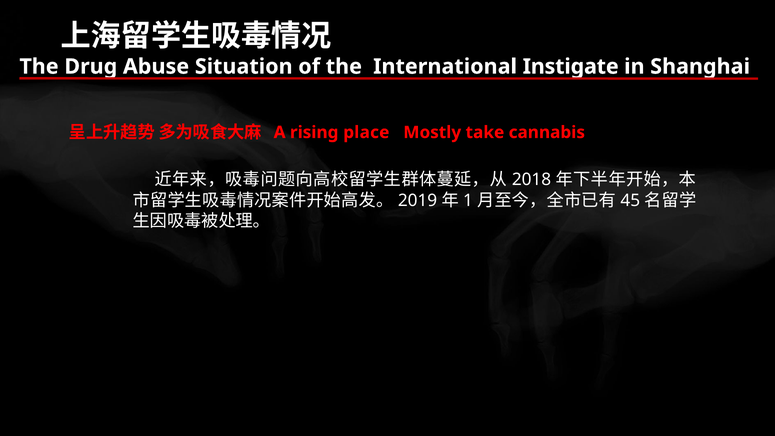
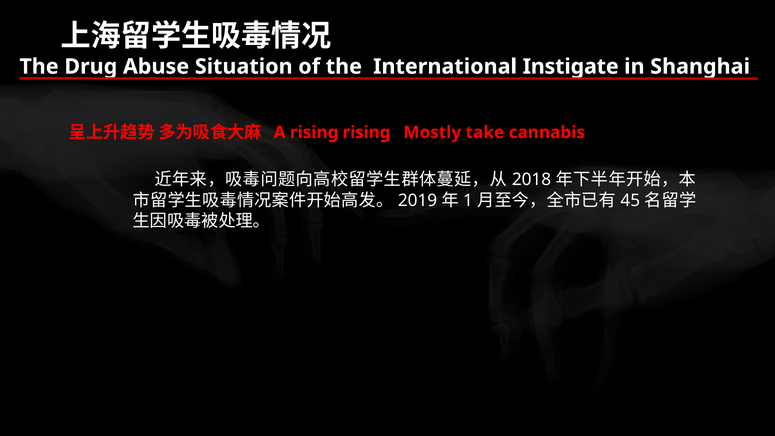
rising place: place -> rising
